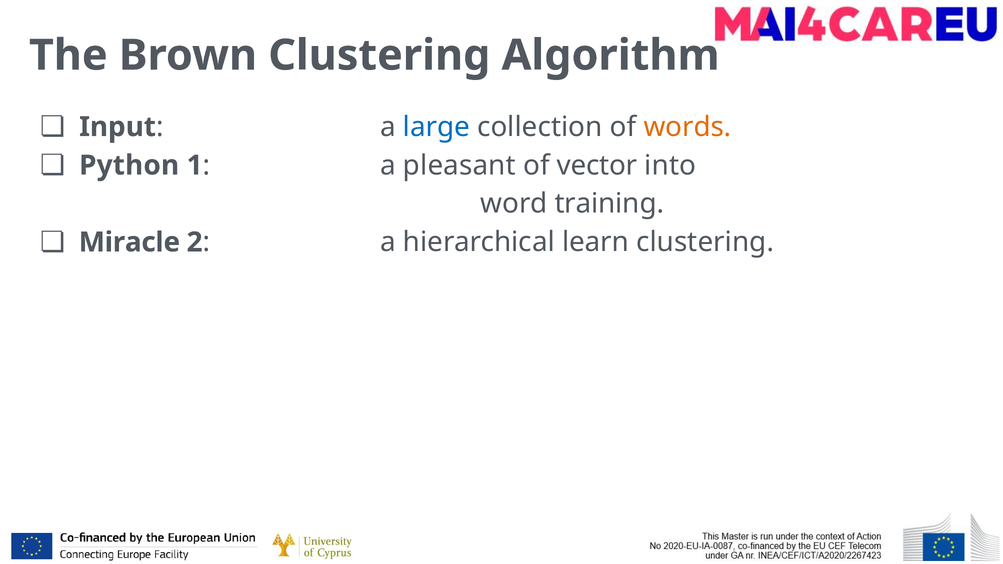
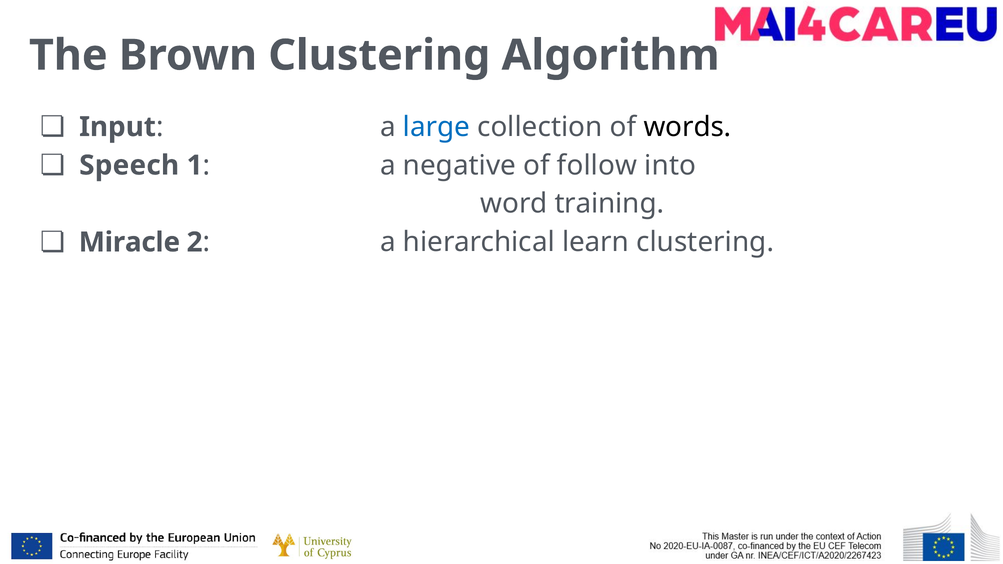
words colour: orange -> black
Python: Python -> Speech
pleasant: pleasant -> negative
vector: vector -> follow
